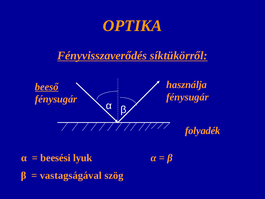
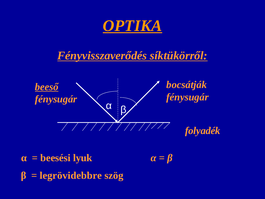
OPTIKA underline: none -> present
használja: használja -> bocsátják
vastagságával: vastagságával -> legrövidebbre
